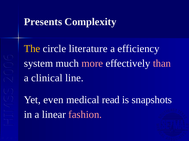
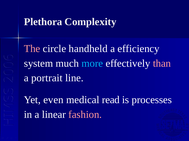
Presents: Presents -> Plethora
The colour: yellow -> pink
literature: literature -> handheld
more colour: pink -> light blue
clinical: clinical -> portrait
snapshots: snapshots -> processes
